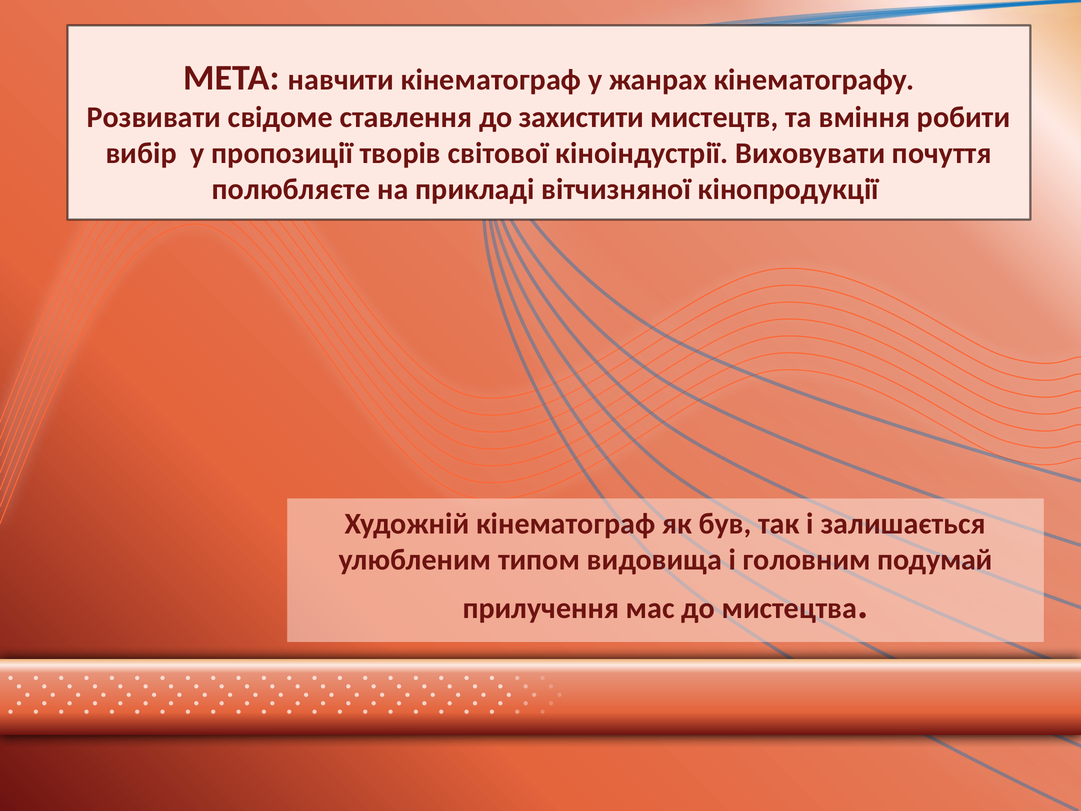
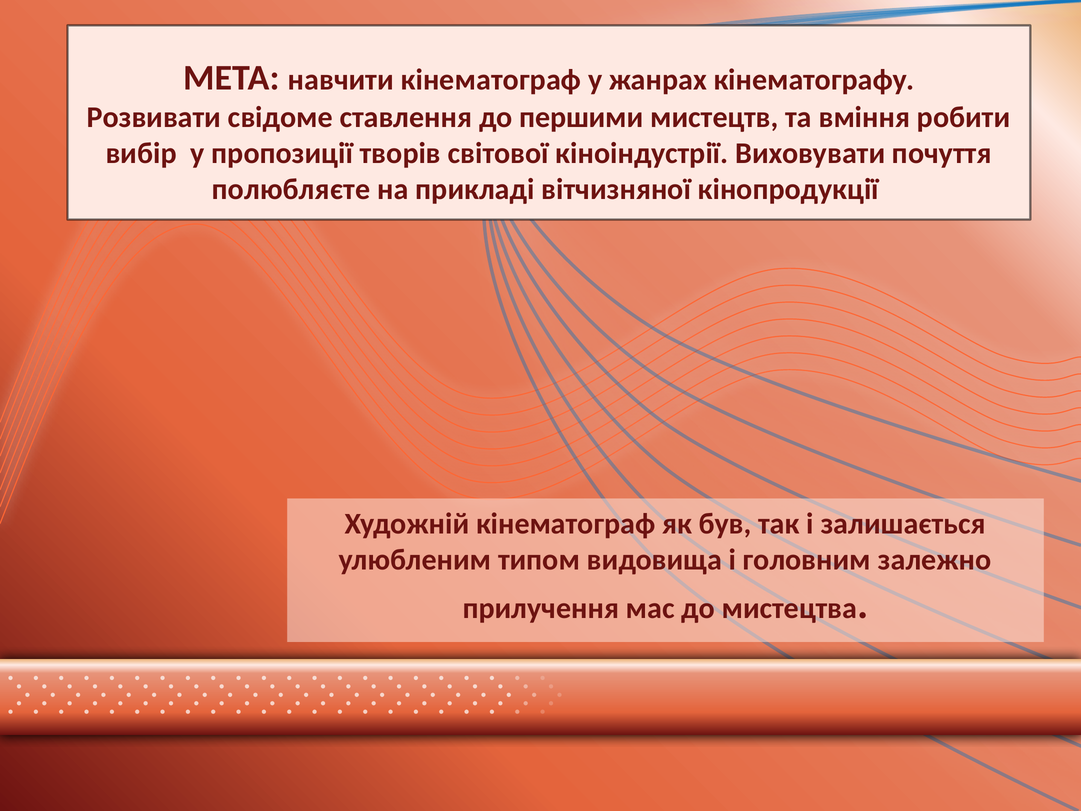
захистити: захистити -> першими
подумай: подумай -> залежно
